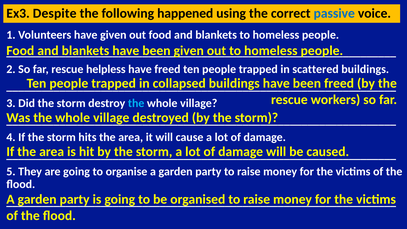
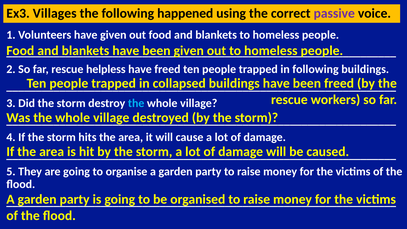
Despite: Despite -> Villages
passive colour: blue -> purple
in scattered: scattered -> following
